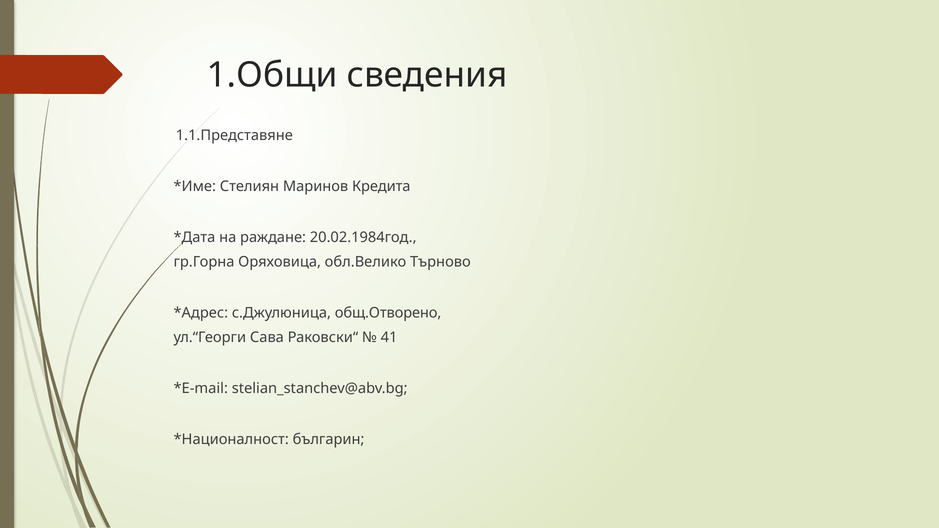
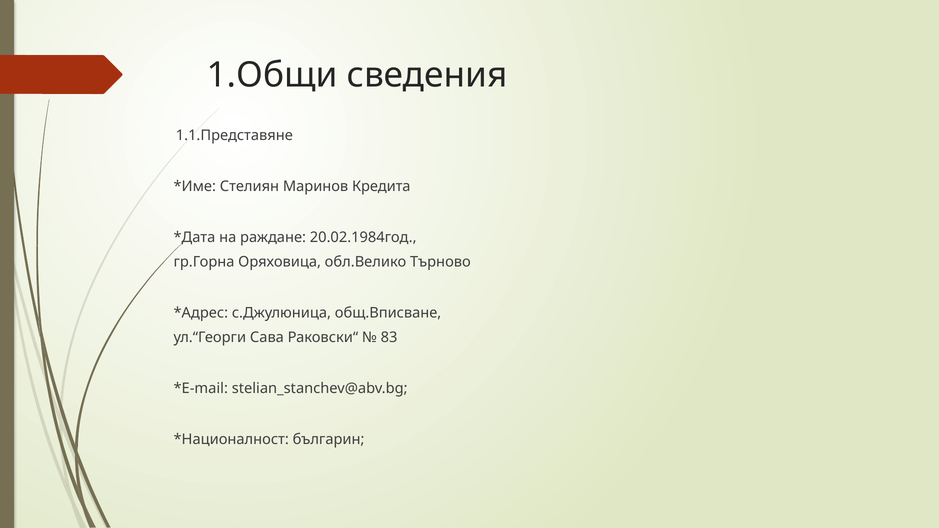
общ.Отворено: общ.Отворено -> общ.Вписване
41: 41 -> 83
